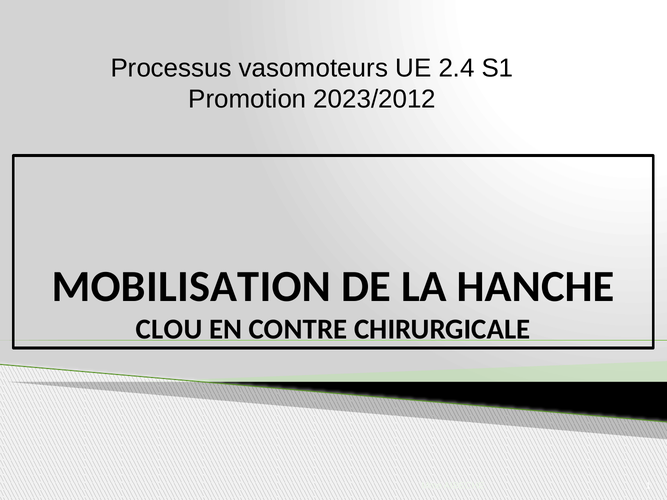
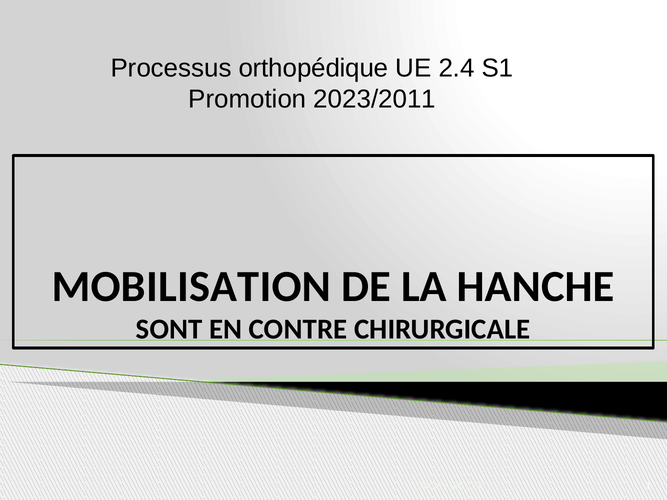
vasomoteurs: vasomoteurs -> orthopédique
2023/2012: 2023/2012 -> 2023/2011
CLOU: CLOU -> SONT
